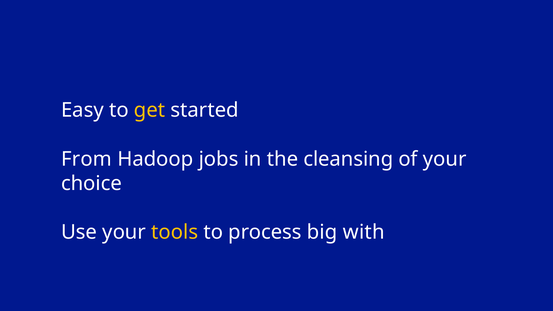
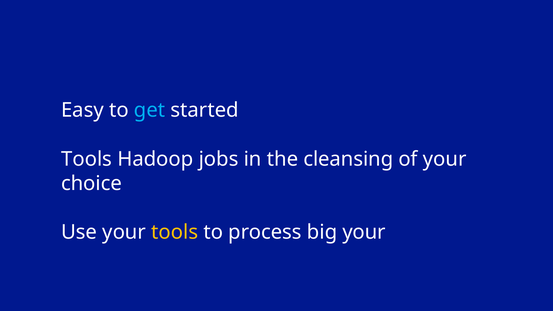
get colour: yellow -> light blue
From at (86, 159): From -> Tools
big with: with -> your
